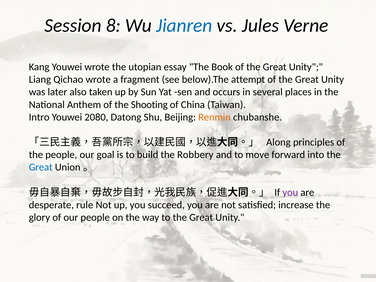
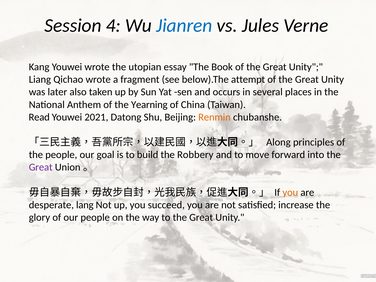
8: 8 -> 4
Shooting: Shooting -> Yearning
Intro: Intro -> Read
2080: 2080 -> 2021
Great at (41, 167) colour: blue -> purple
you at (290, 192) colour: purple -> orange
rule: rule -> lang
